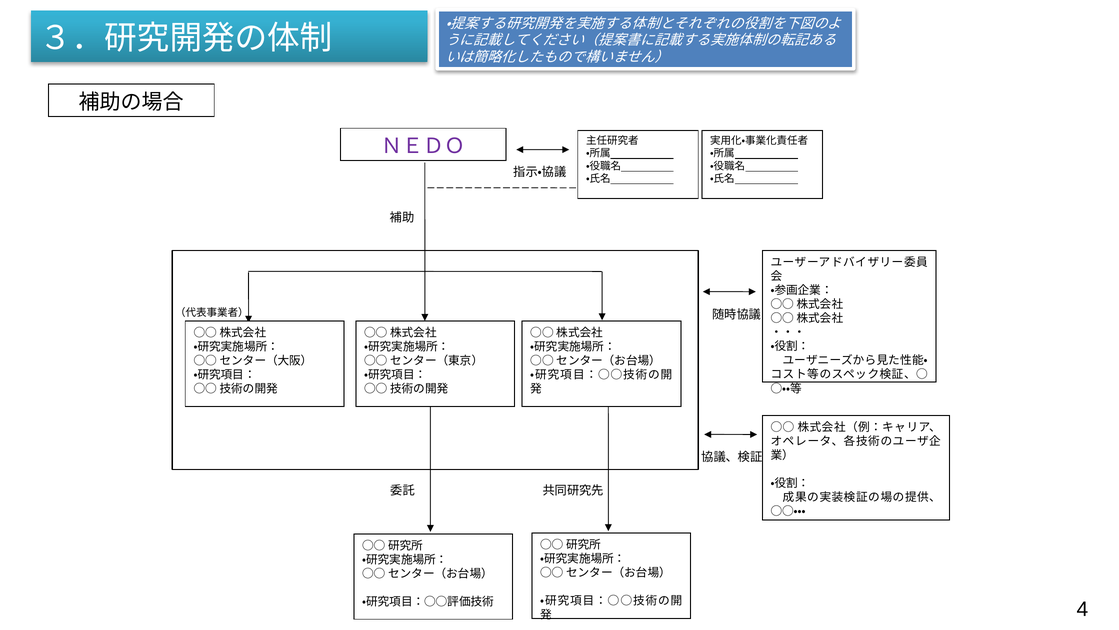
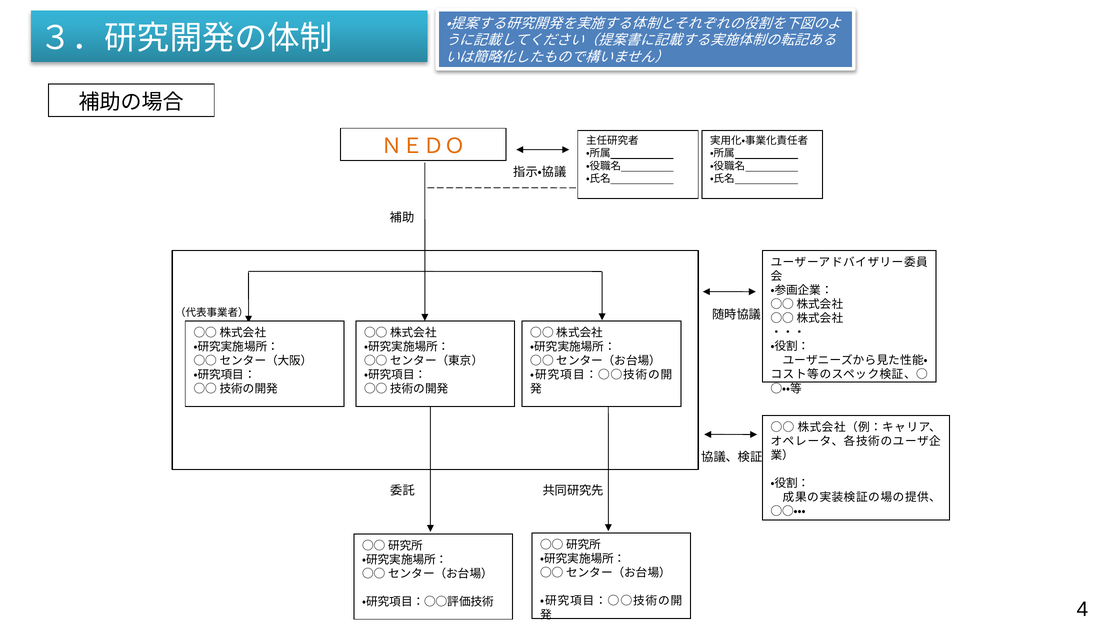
ＮＥＤＯ colour: purple -> orange
